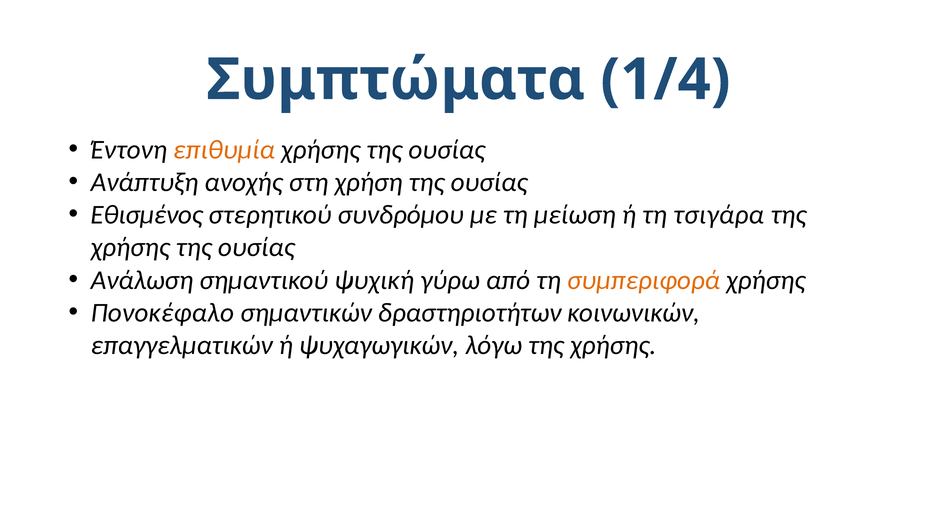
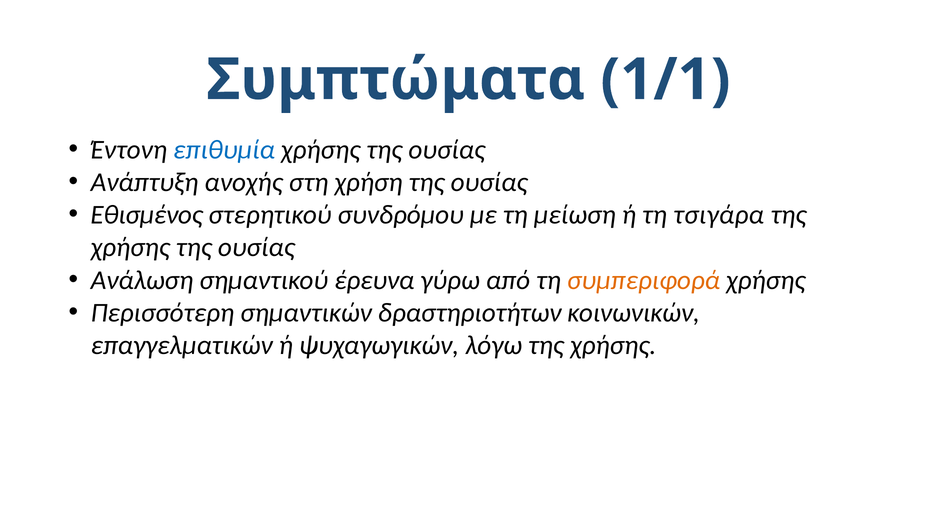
1/4: 1/4 -> 1/1
επιθυμία colour: orange -> blue
ψυχική: ψυχική -> έρευνα
Πονοκέφαλο: Πονοκέφαλο -> Περισσότερη
